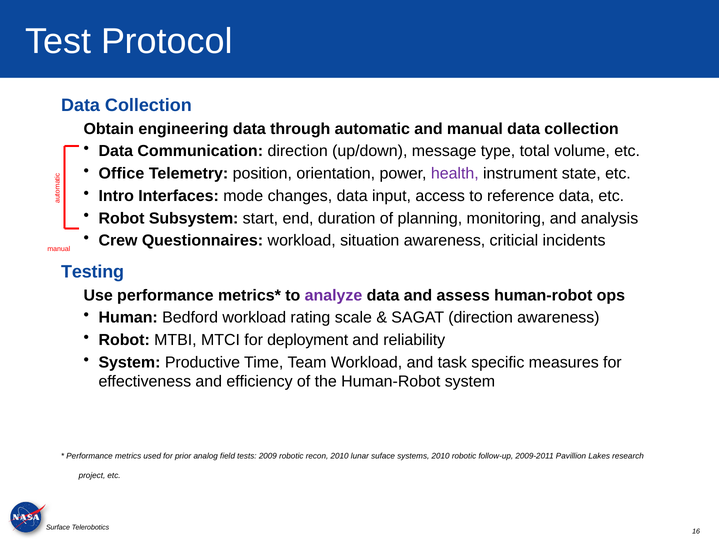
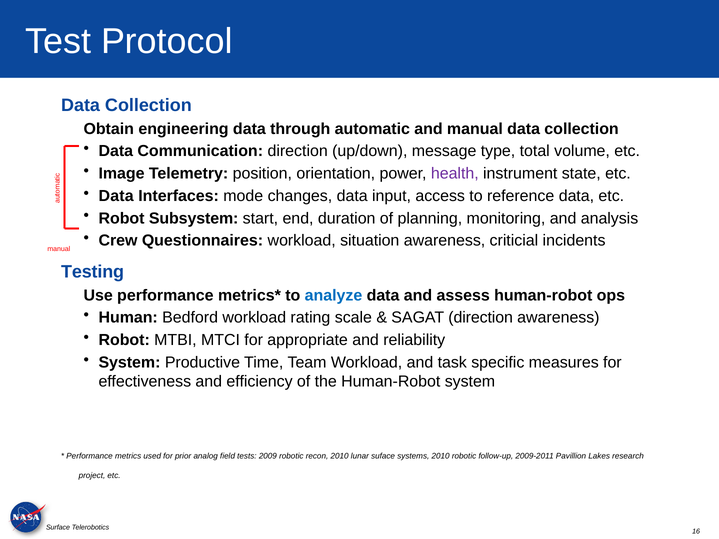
Office: Office -> Image
Intro at (116, 196): Intro -> Data
analyze colour: purple -> blue
deployment: deployment -> appropriate
